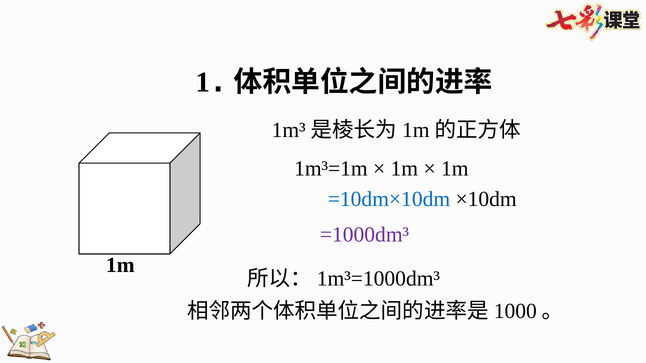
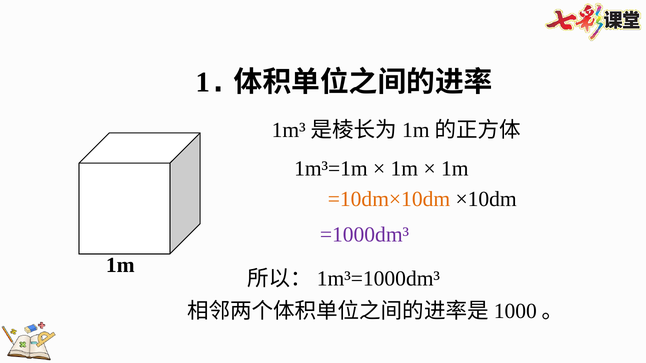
=10dm×10dm colour: blue -> orange
